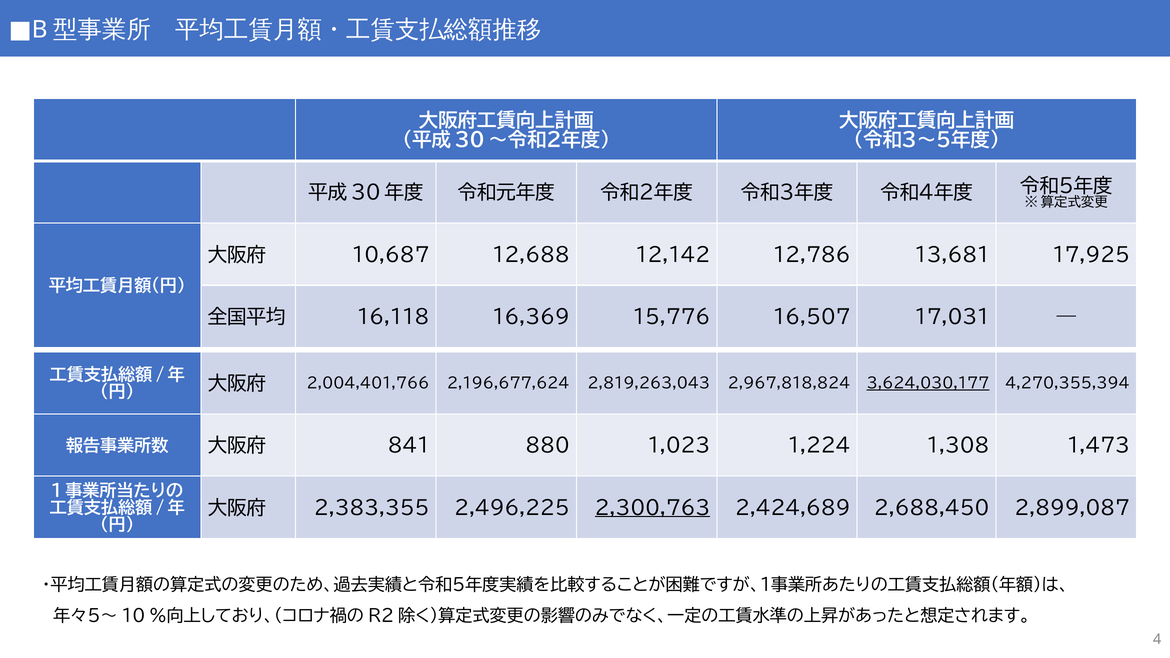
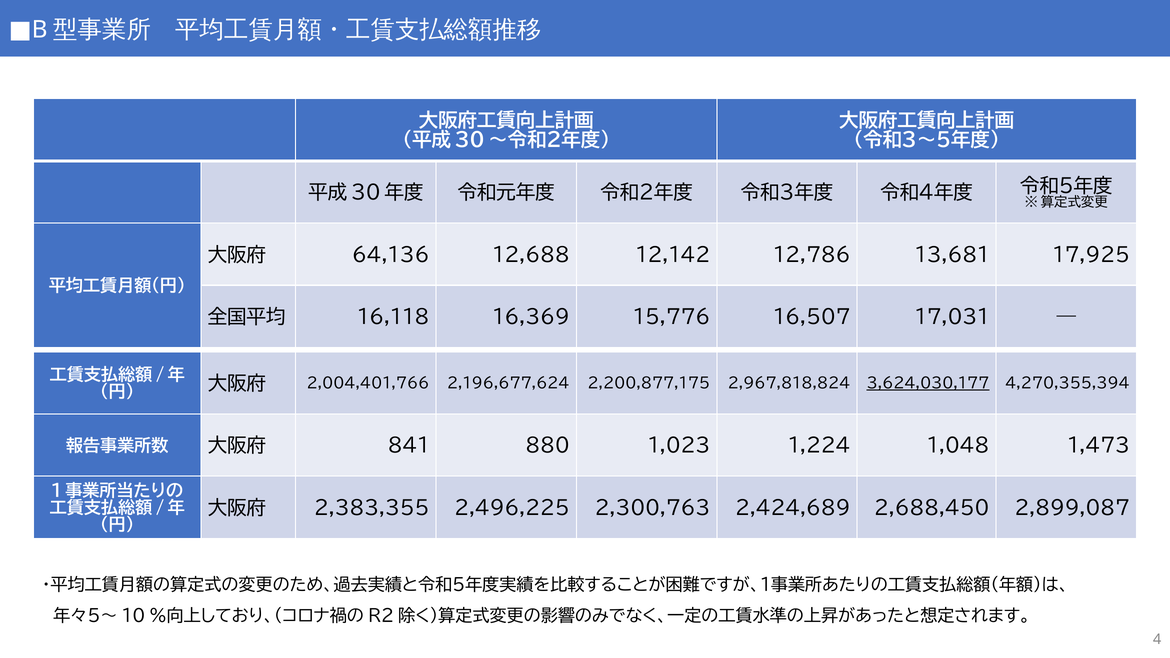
10,687: 10,687 -> 64,136
2,819,263,043: 2,819,263,043 -> 2,200,877,175
1,308: 1,308 -> 1,048
2,300,763 underline: present -> none
